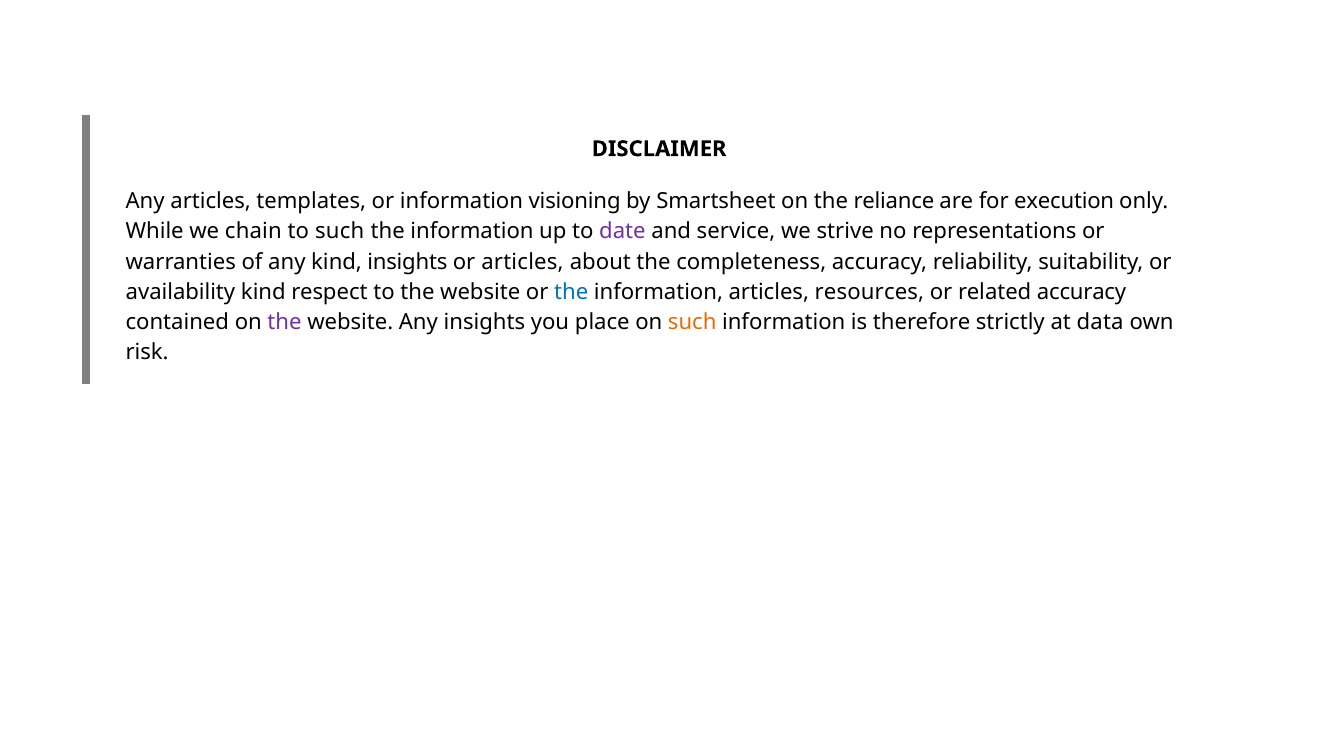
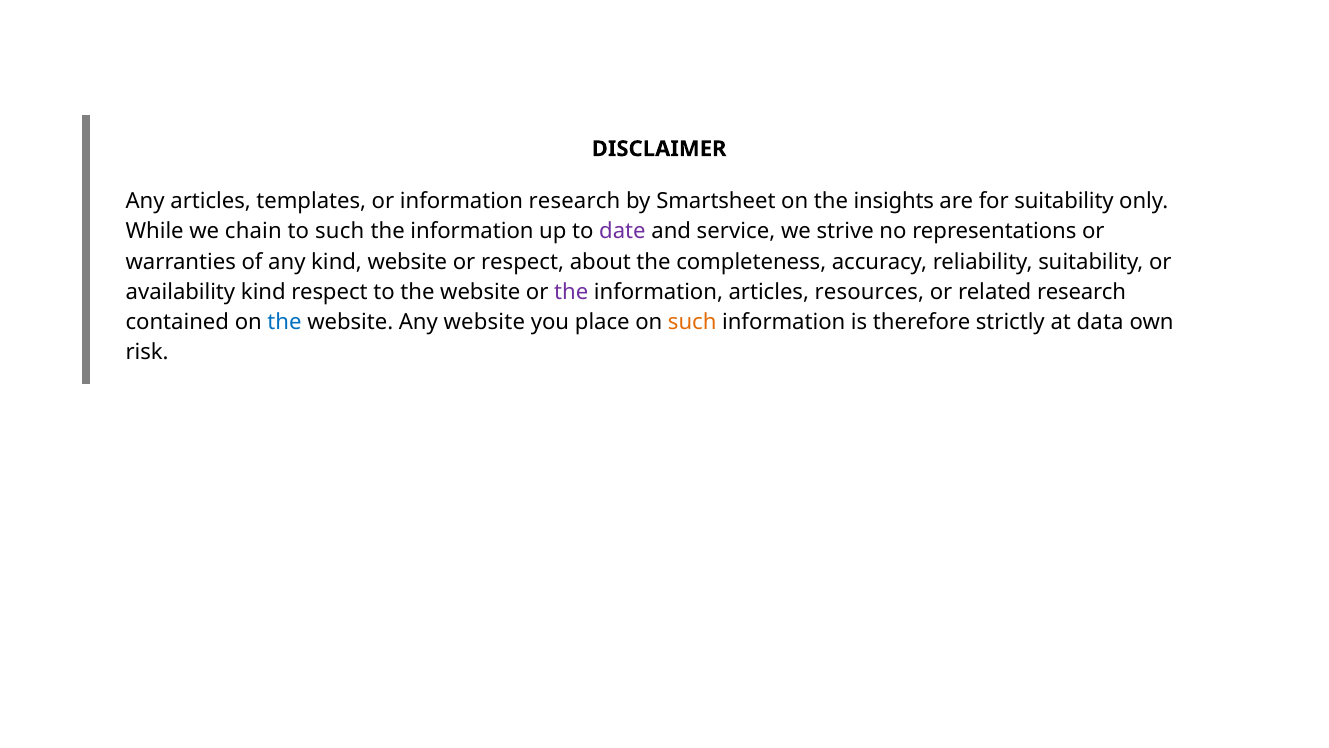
information visioning: visioning -> research
reliance: reliance -> insights
for execution: execution -> suitability
kind insights: insights -> website
or articles: articles -> respect
the at (571, 292) colour: blue -> purple
related accuracy: accuracy -> research
the at (285, 322) colour: purple -> blue
Any insights: insights -> website
